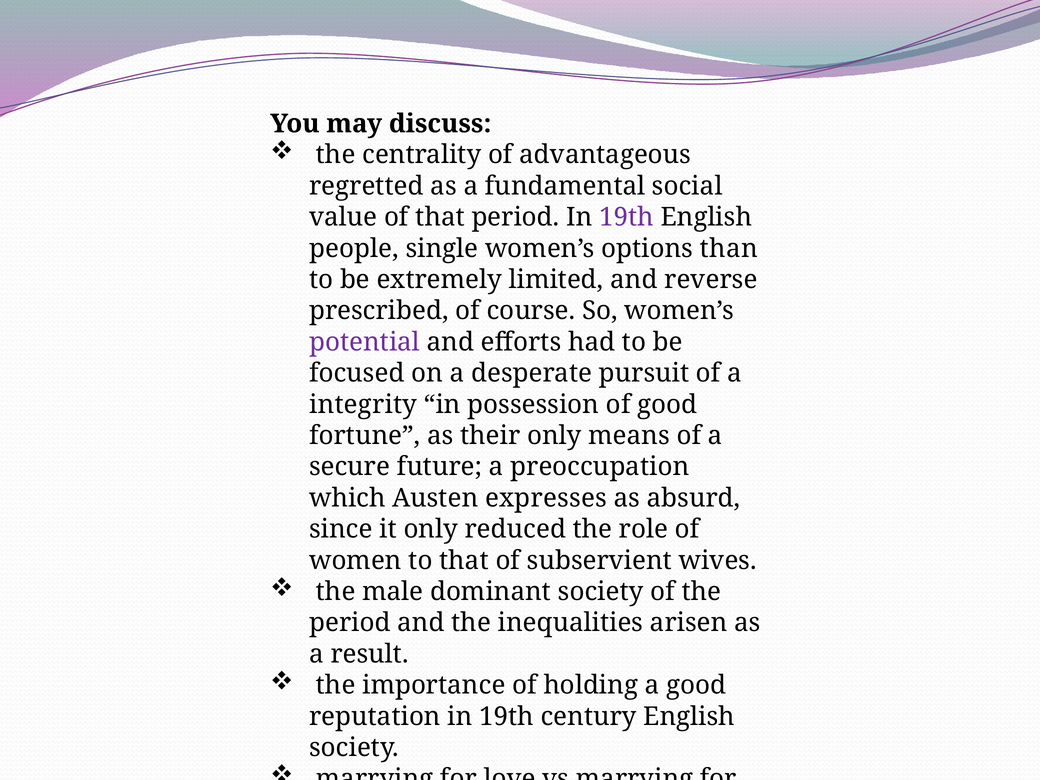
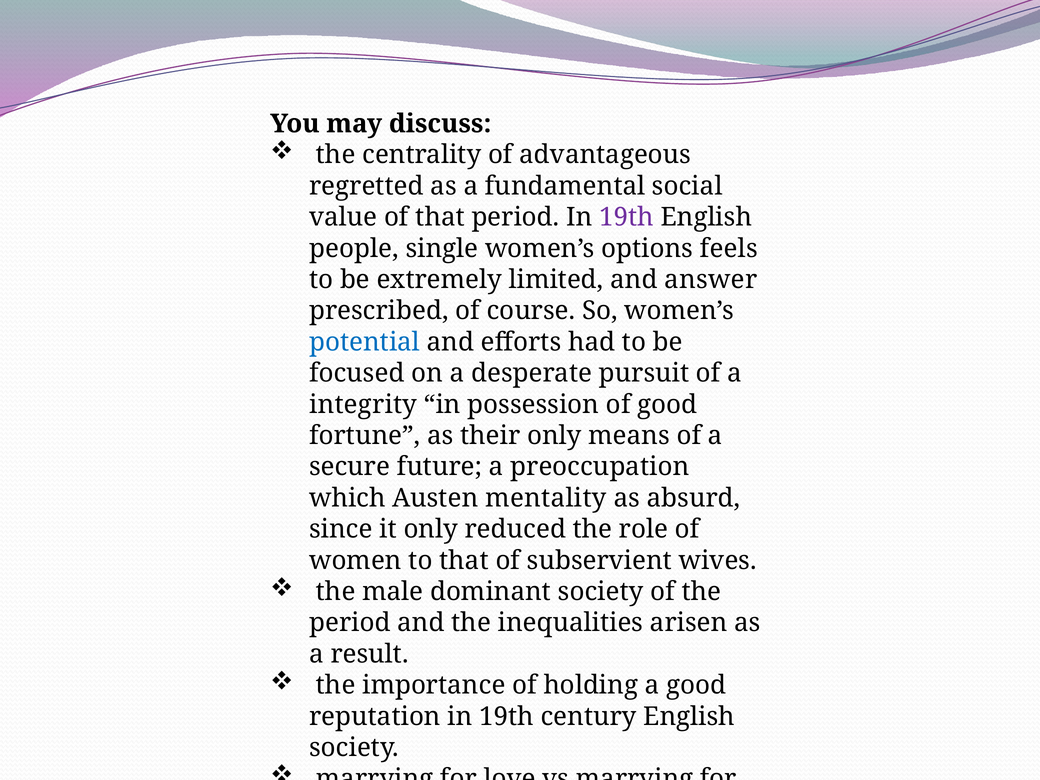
than: than -> feels
reverse: reverse -> answer
potential colour: purple -> blue
expresses: expresses -> mentality
